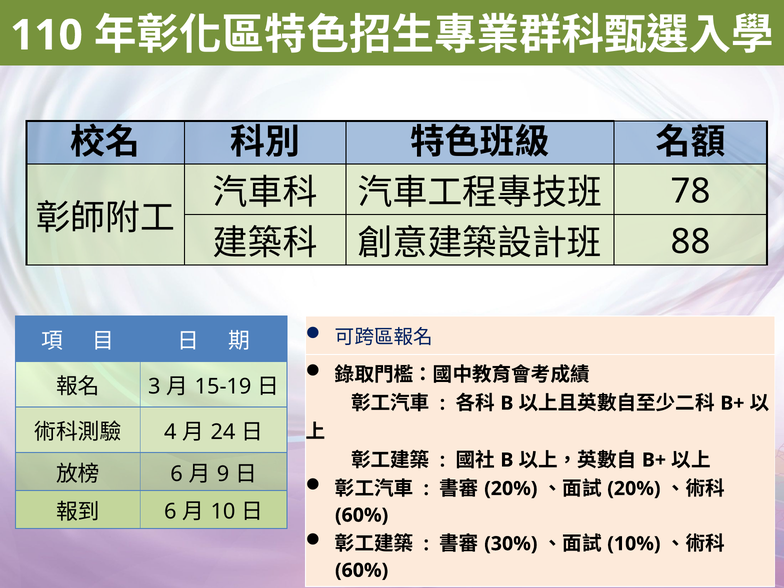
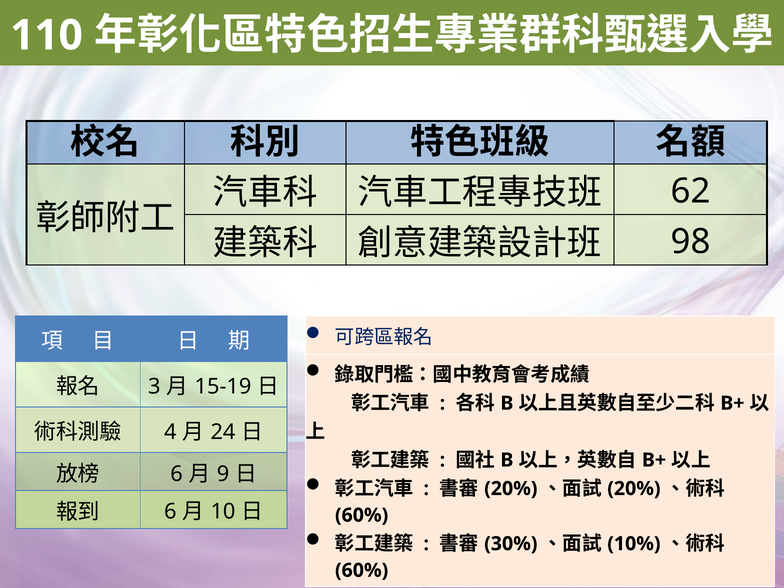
78: 78 -> 62
88: 88 -> 98
